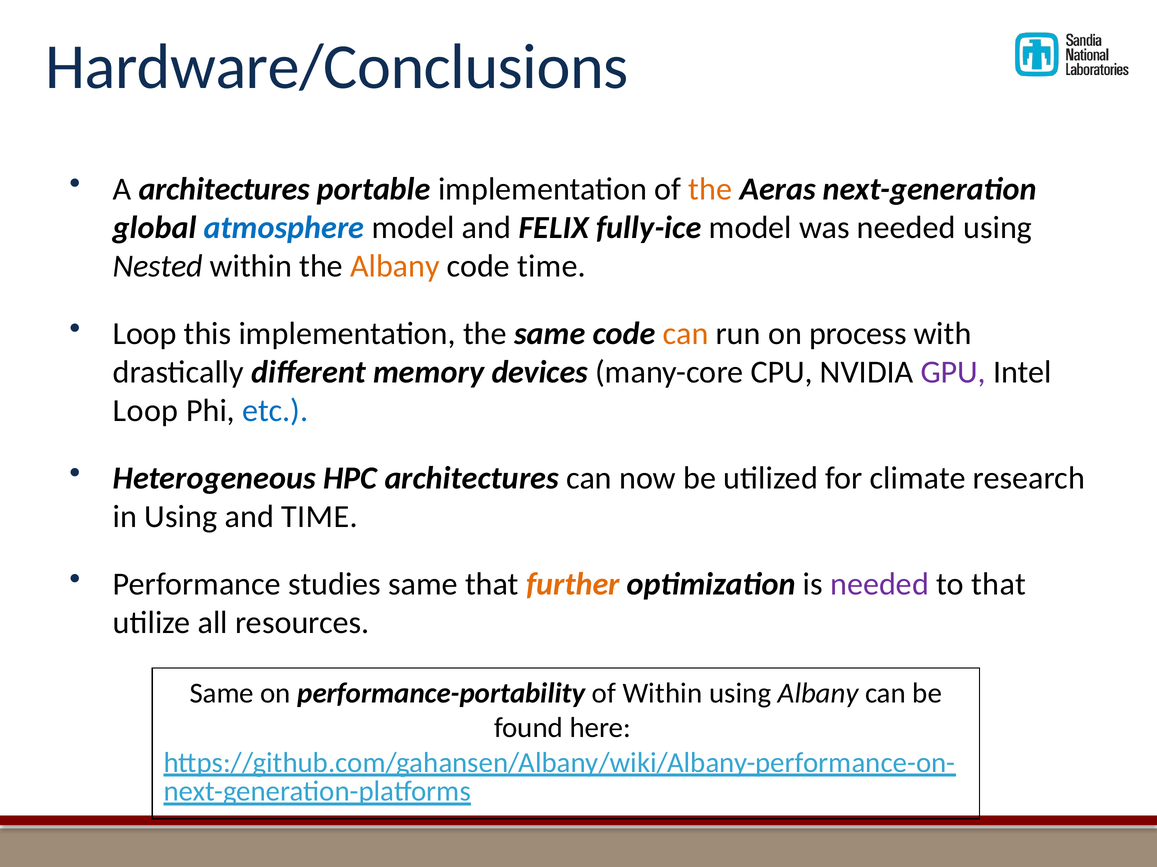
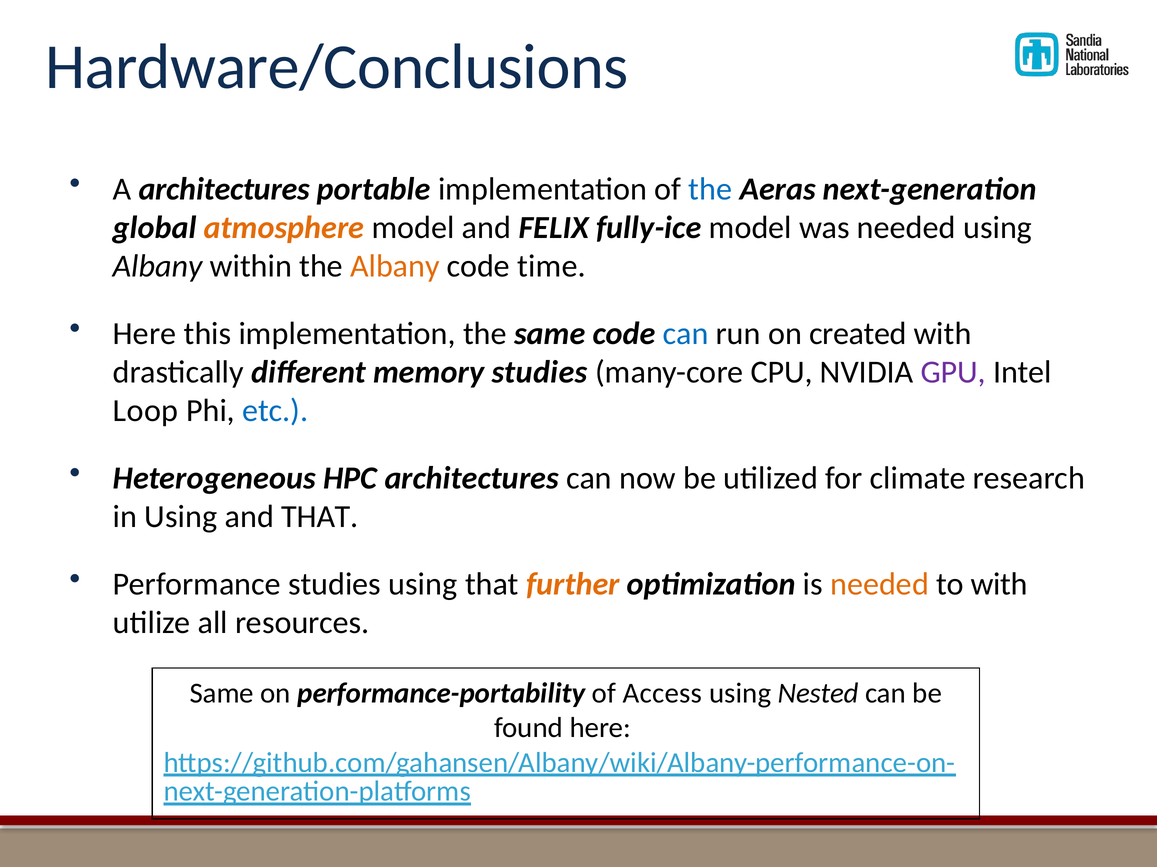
the at (710, 189) colour: orange -> blue
atmosphere colour: blue -> orange
Nested at (158, 266): Nested -> Albany
Loop at (145, 334): Loop -> Here
can at (686, 334) colour: orange -> blue
process: process -> created
memory devices: devices -> studies
and TIME: TIME -> THAT
studies same: same -> using
needed at (880, 585) colour: purple -> orange
to that: that -> with
of Within: Within -> Access
using Albany: Albany -> Nested
